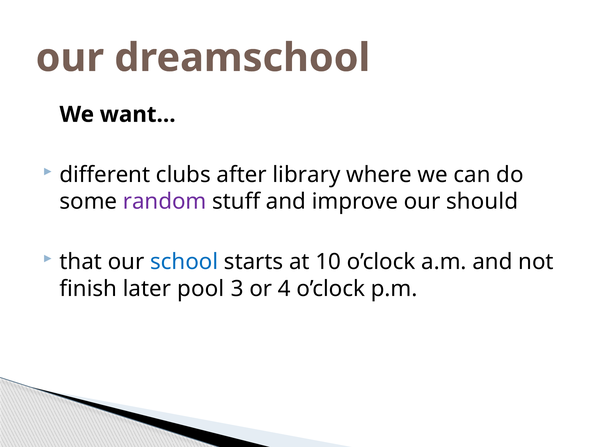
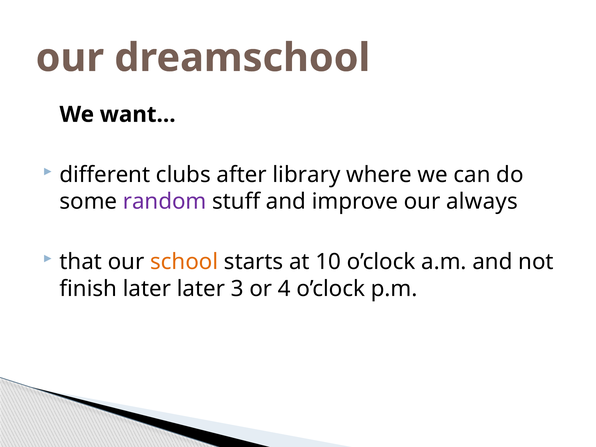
should: should -> always
school colour: blue -> orange
later pool: pool -> later
